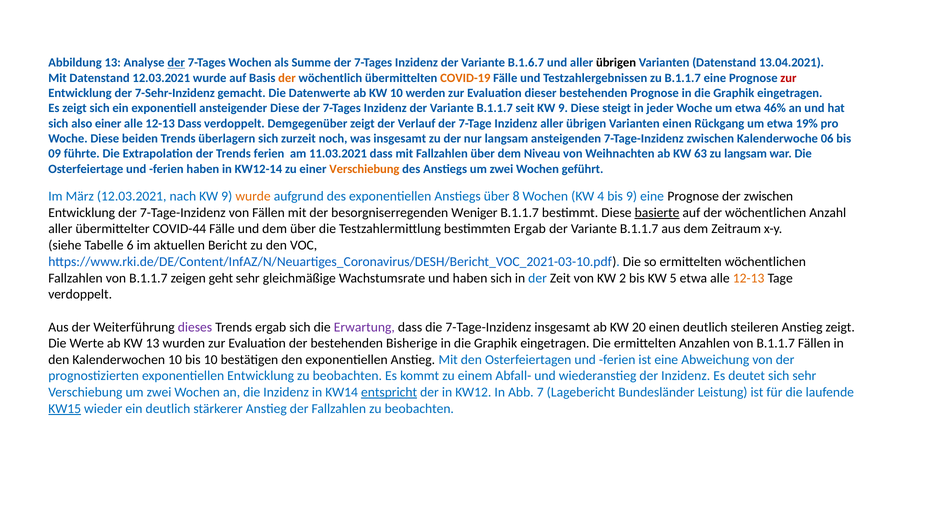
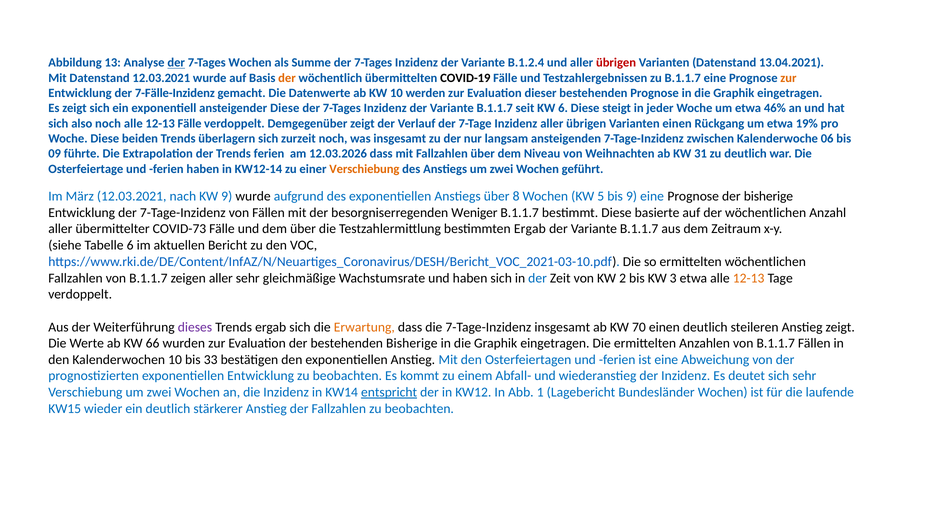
B.1.6.7: B.1.6.7 -> B.1.2.4
übrigen at (616, 63) colour: black -> red
COVID-19 colour: orange -> black
zur at (788, 78) colour: red -> orange
7-Sehr-Inzidenz: 7-Sehr-Inzidenz -> 7-Fälle-Inzidenz
seit KW 9: 9 -> 6
also einer: einer -> noch
12-13 Dass: Dass -> Fälle
11.03.2021: 11.03.2021 -> 12.03.2026
63: 63 -> 31
zu langsam: langsam -> deutlich
wurde at (253, 196) colour: orange -> black
4: 4 -> 5
der zwischen: zwischen -> bisherige
basierte underline: present -> none
COVID-44: COVID-44 -> COVID-73
zeigen geht: geht -> aller
5: 5 -> 3
Erwartung colour: purple -> orange
20: 20 -> 70
KW 13: 13 -> 66
bis 10: 10 -> 33
7: 7 -> 1
Bundesländer Leistung: Leistung -> Wochen
KW15 underline: present -> none
